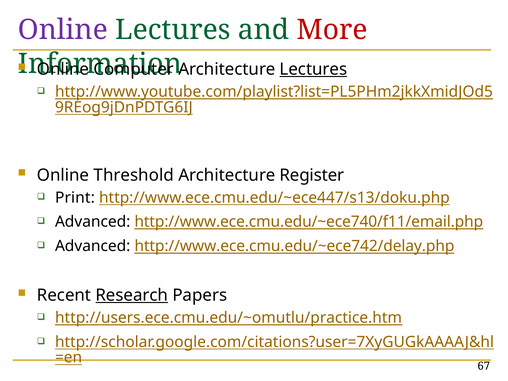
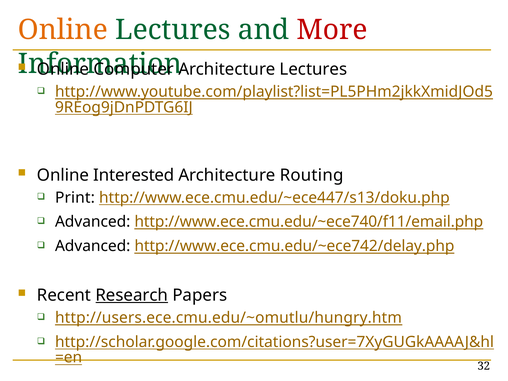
Online at (63, 30) colour: purple -> orange
Lectures at (313, 69) underline: present -> none
Threshold: Threshold -> Interested
Register: Register -> Routing
http://users.ece.cmu.edu/~omutlu/practice.htm: http://users.ece.cmu.edu/~omutlu/practice.htm -> http://users.ece.cmu.edu/~omutlu/hungry.htm
67: 67 -> 32
